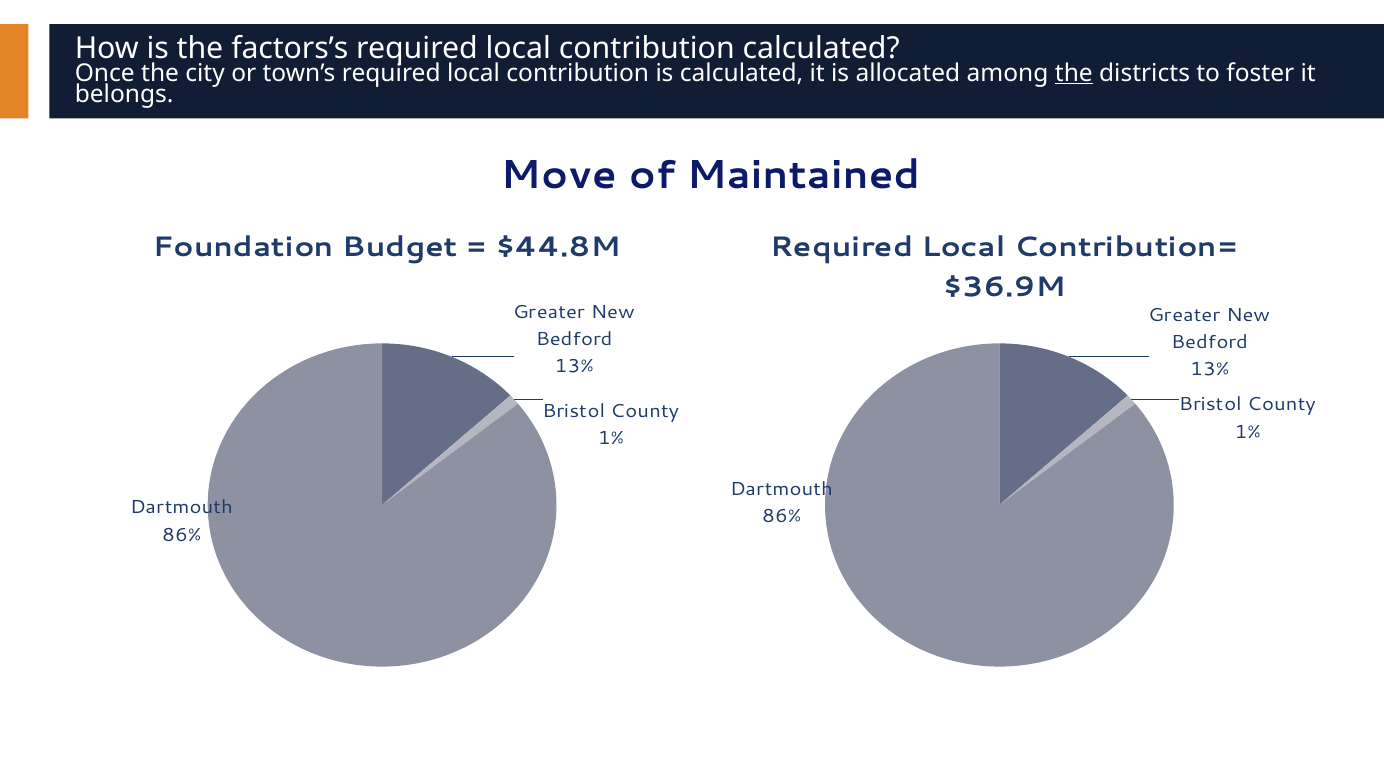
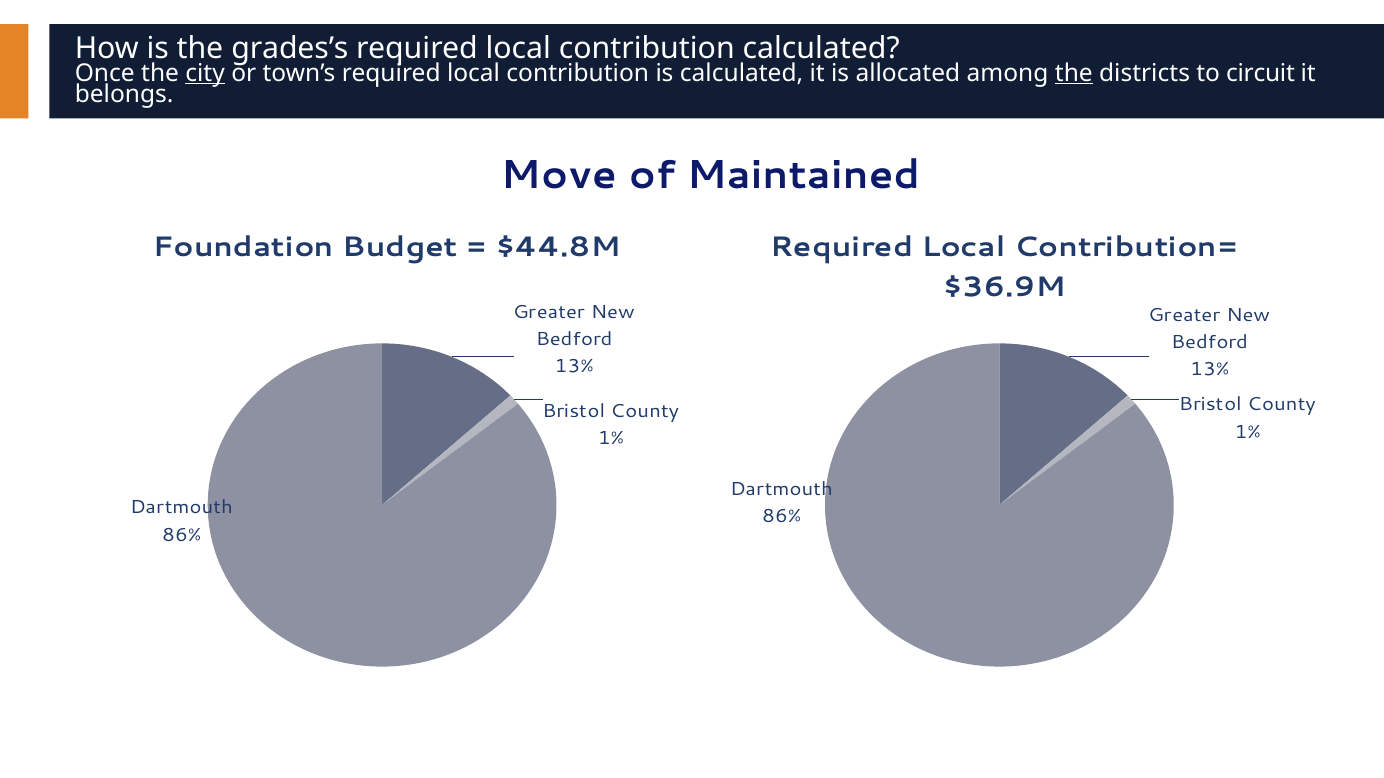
factors’s: factors’s -> grades’s
city underline: none -> present
foster: foster -> circuit
